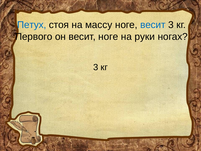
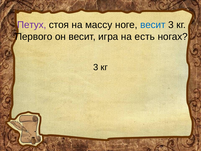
Петух colour: blue -> purple
весит ноге: ноге -> игра
руки: руки -> есть
